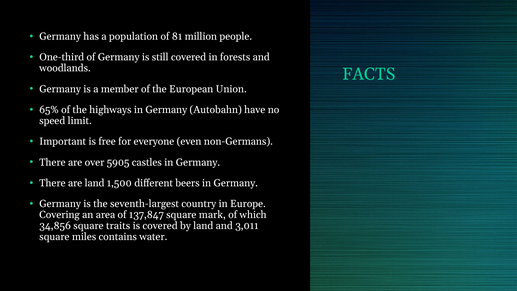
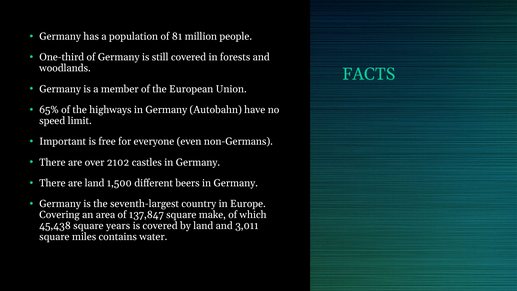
5905: 5905 -> 2102
mark: mark -> make
34,856: 34,856 -> 45,438
traits: traits -> years
